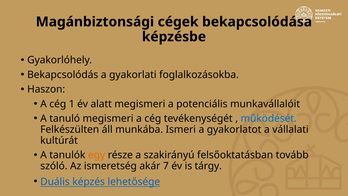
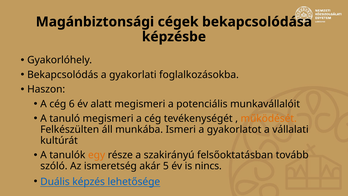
1: 1 -> 6
működését colour: blue -> orange
7: 7 -> 5
tárgy: tárgy -> nincs
